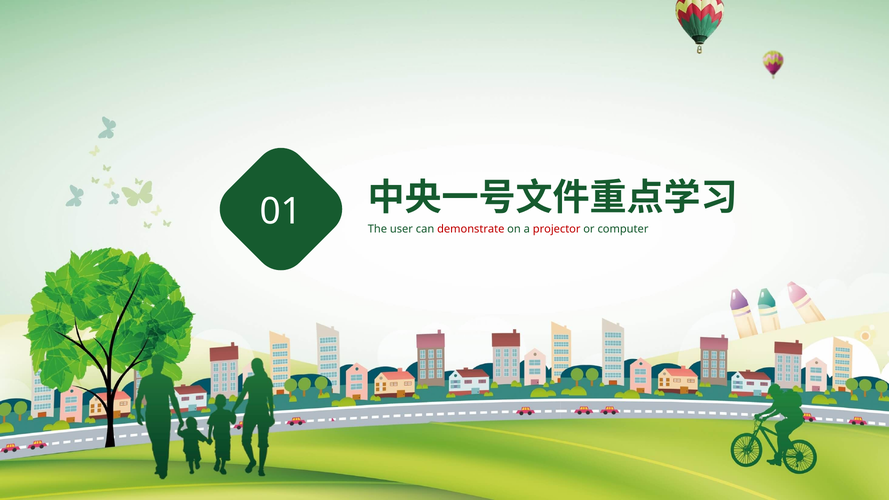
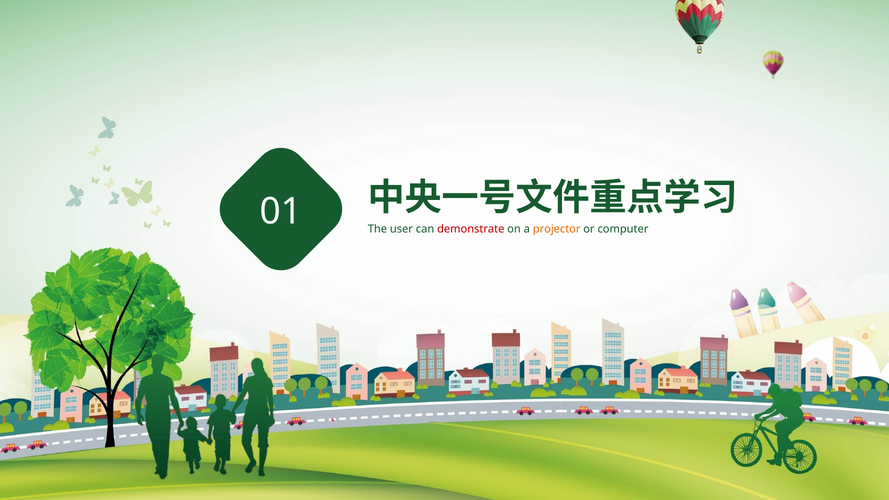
projector colour: red -> orange
